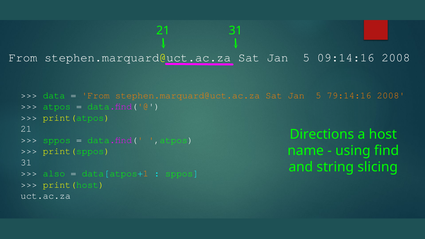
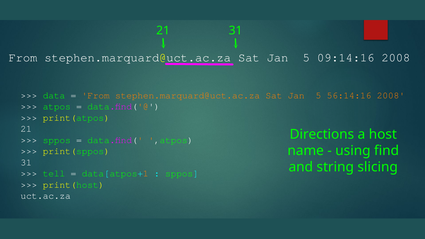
79:14:16: 79:14:16 -> 56:14:16
also: also -> tell
